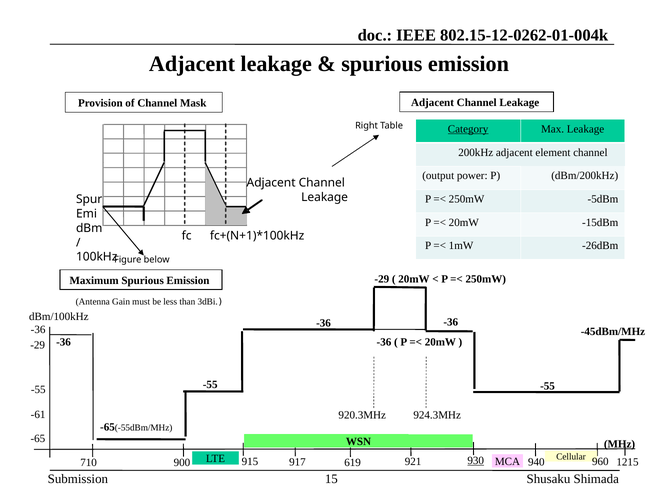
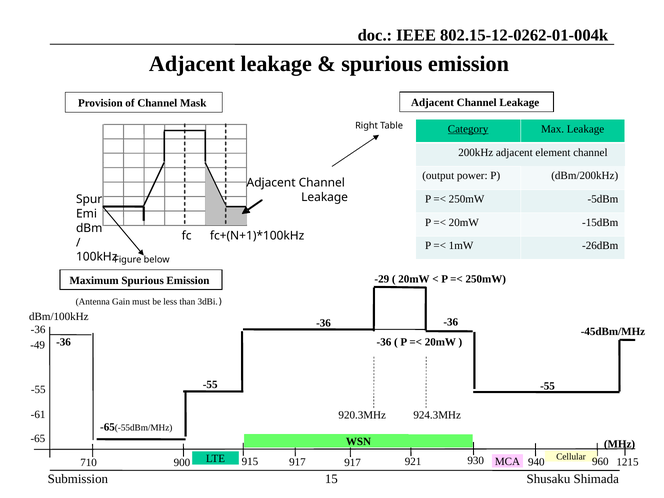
-29 at (38, 345): -29 -> -49
917 619: 619 -> 917
930 underline: present -> none
